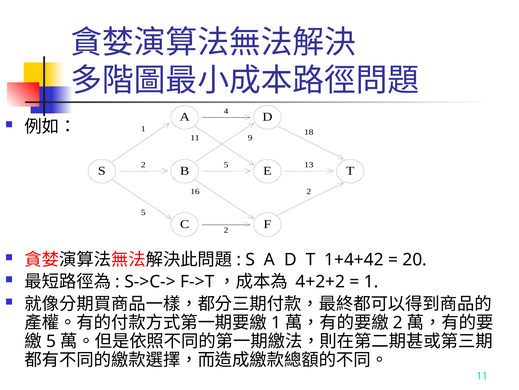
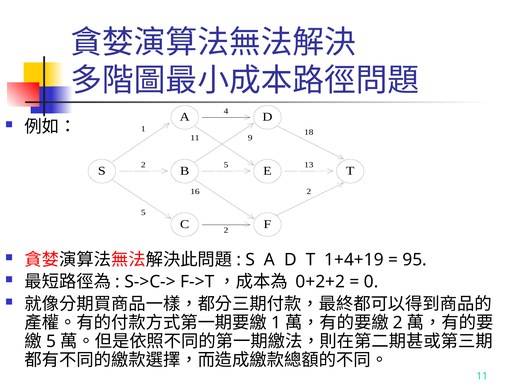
1+4+42: 1+4+42 -> 1+4+19
20: 20 -> 95
4+2+2: 4+2+2 -> 0+2+2
1 at (371, 281): 1 -> 0
